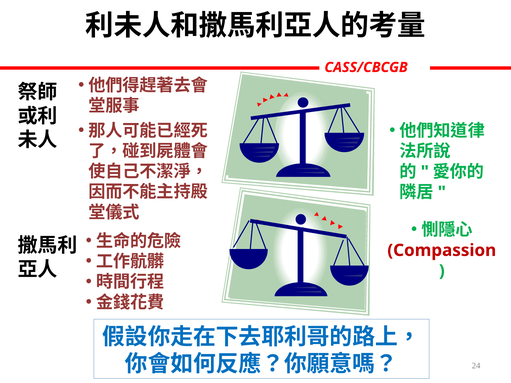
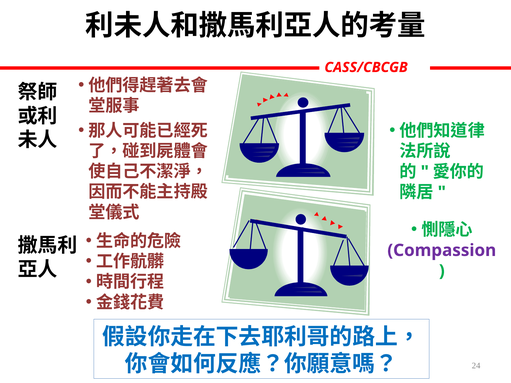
Compassion colour: red -> purple
